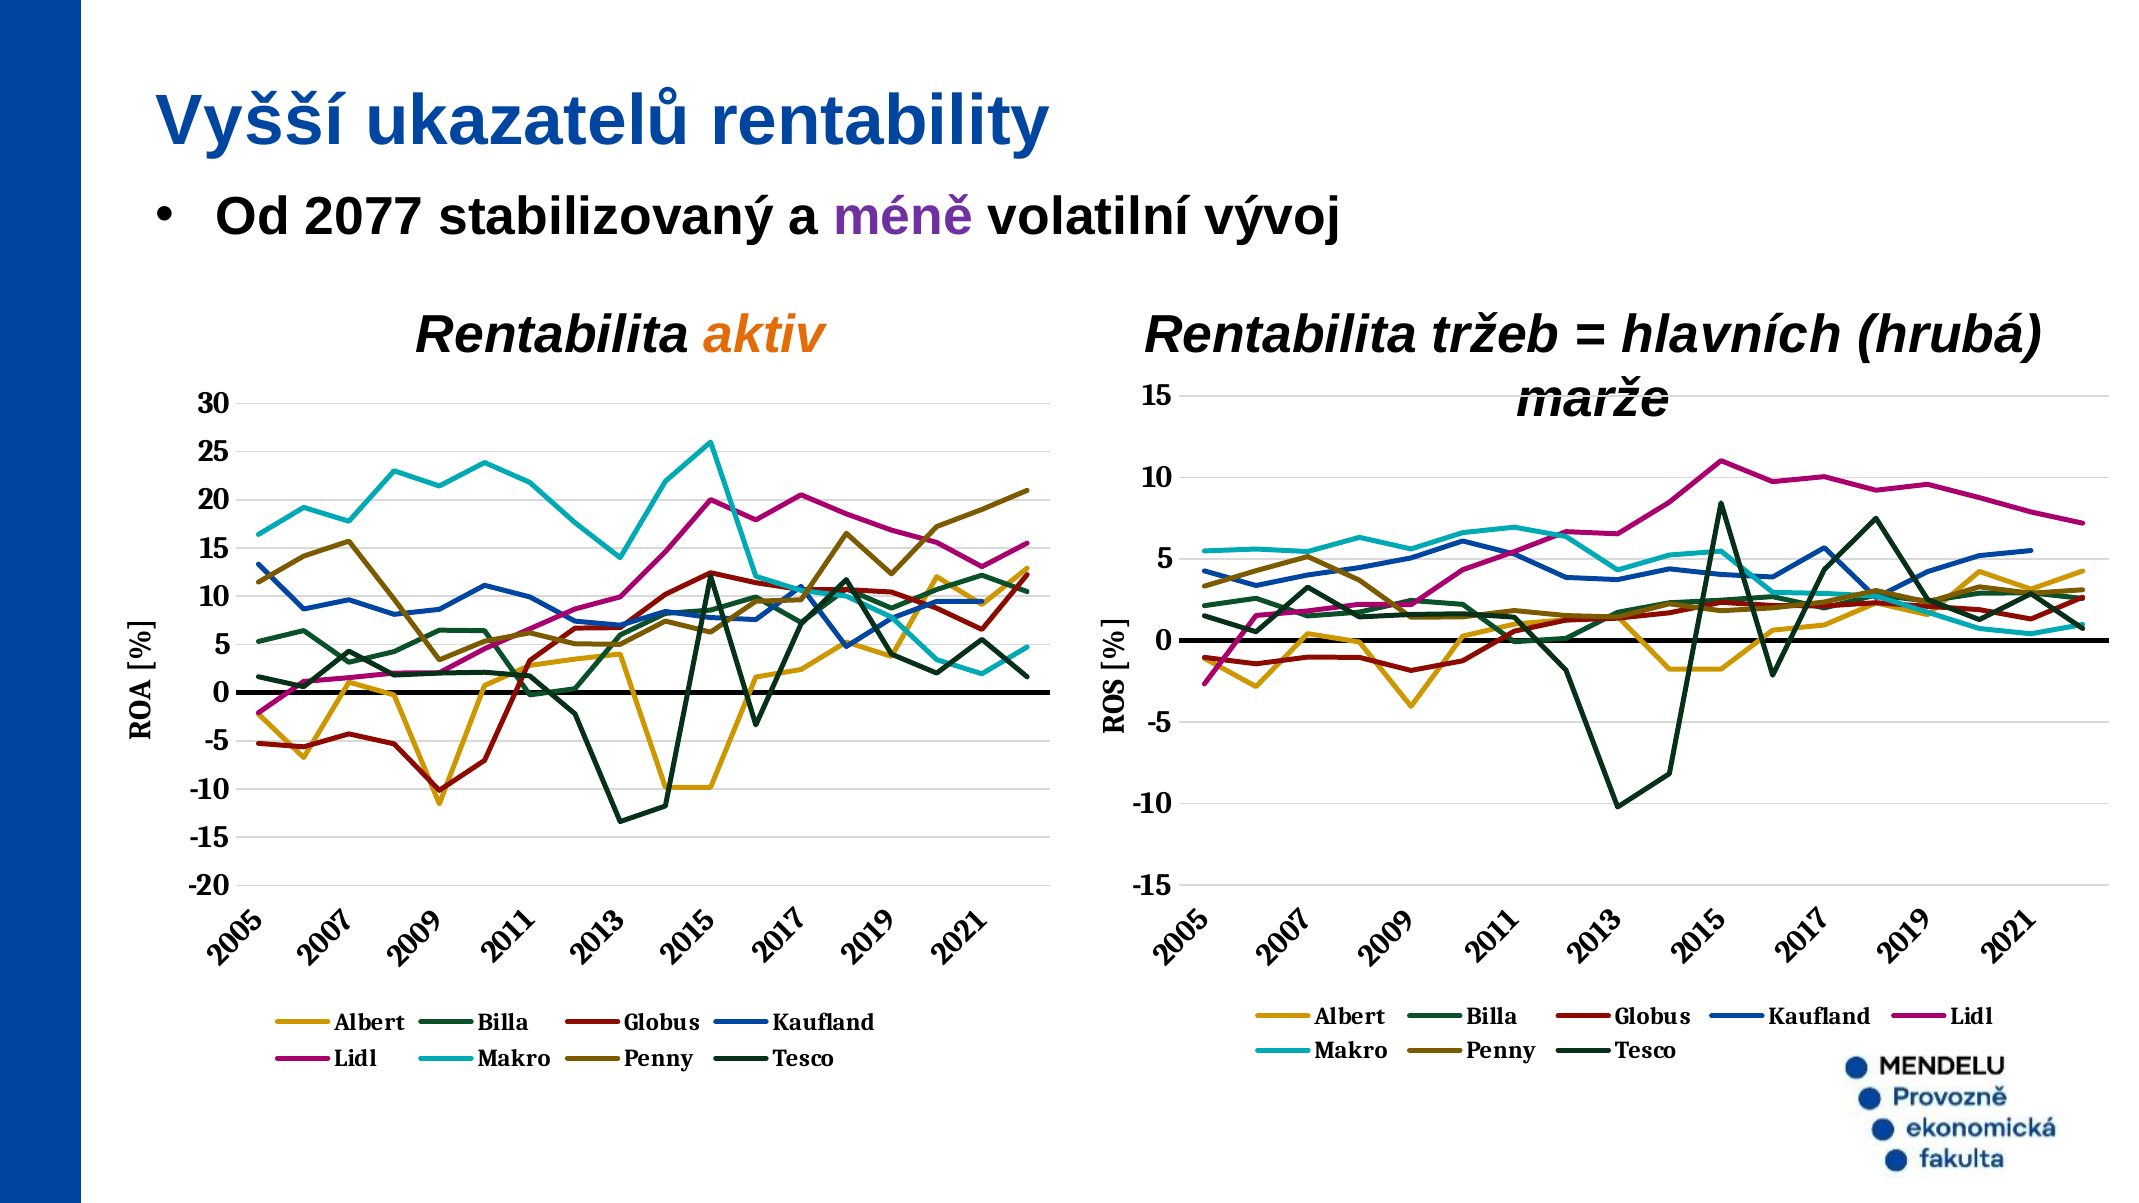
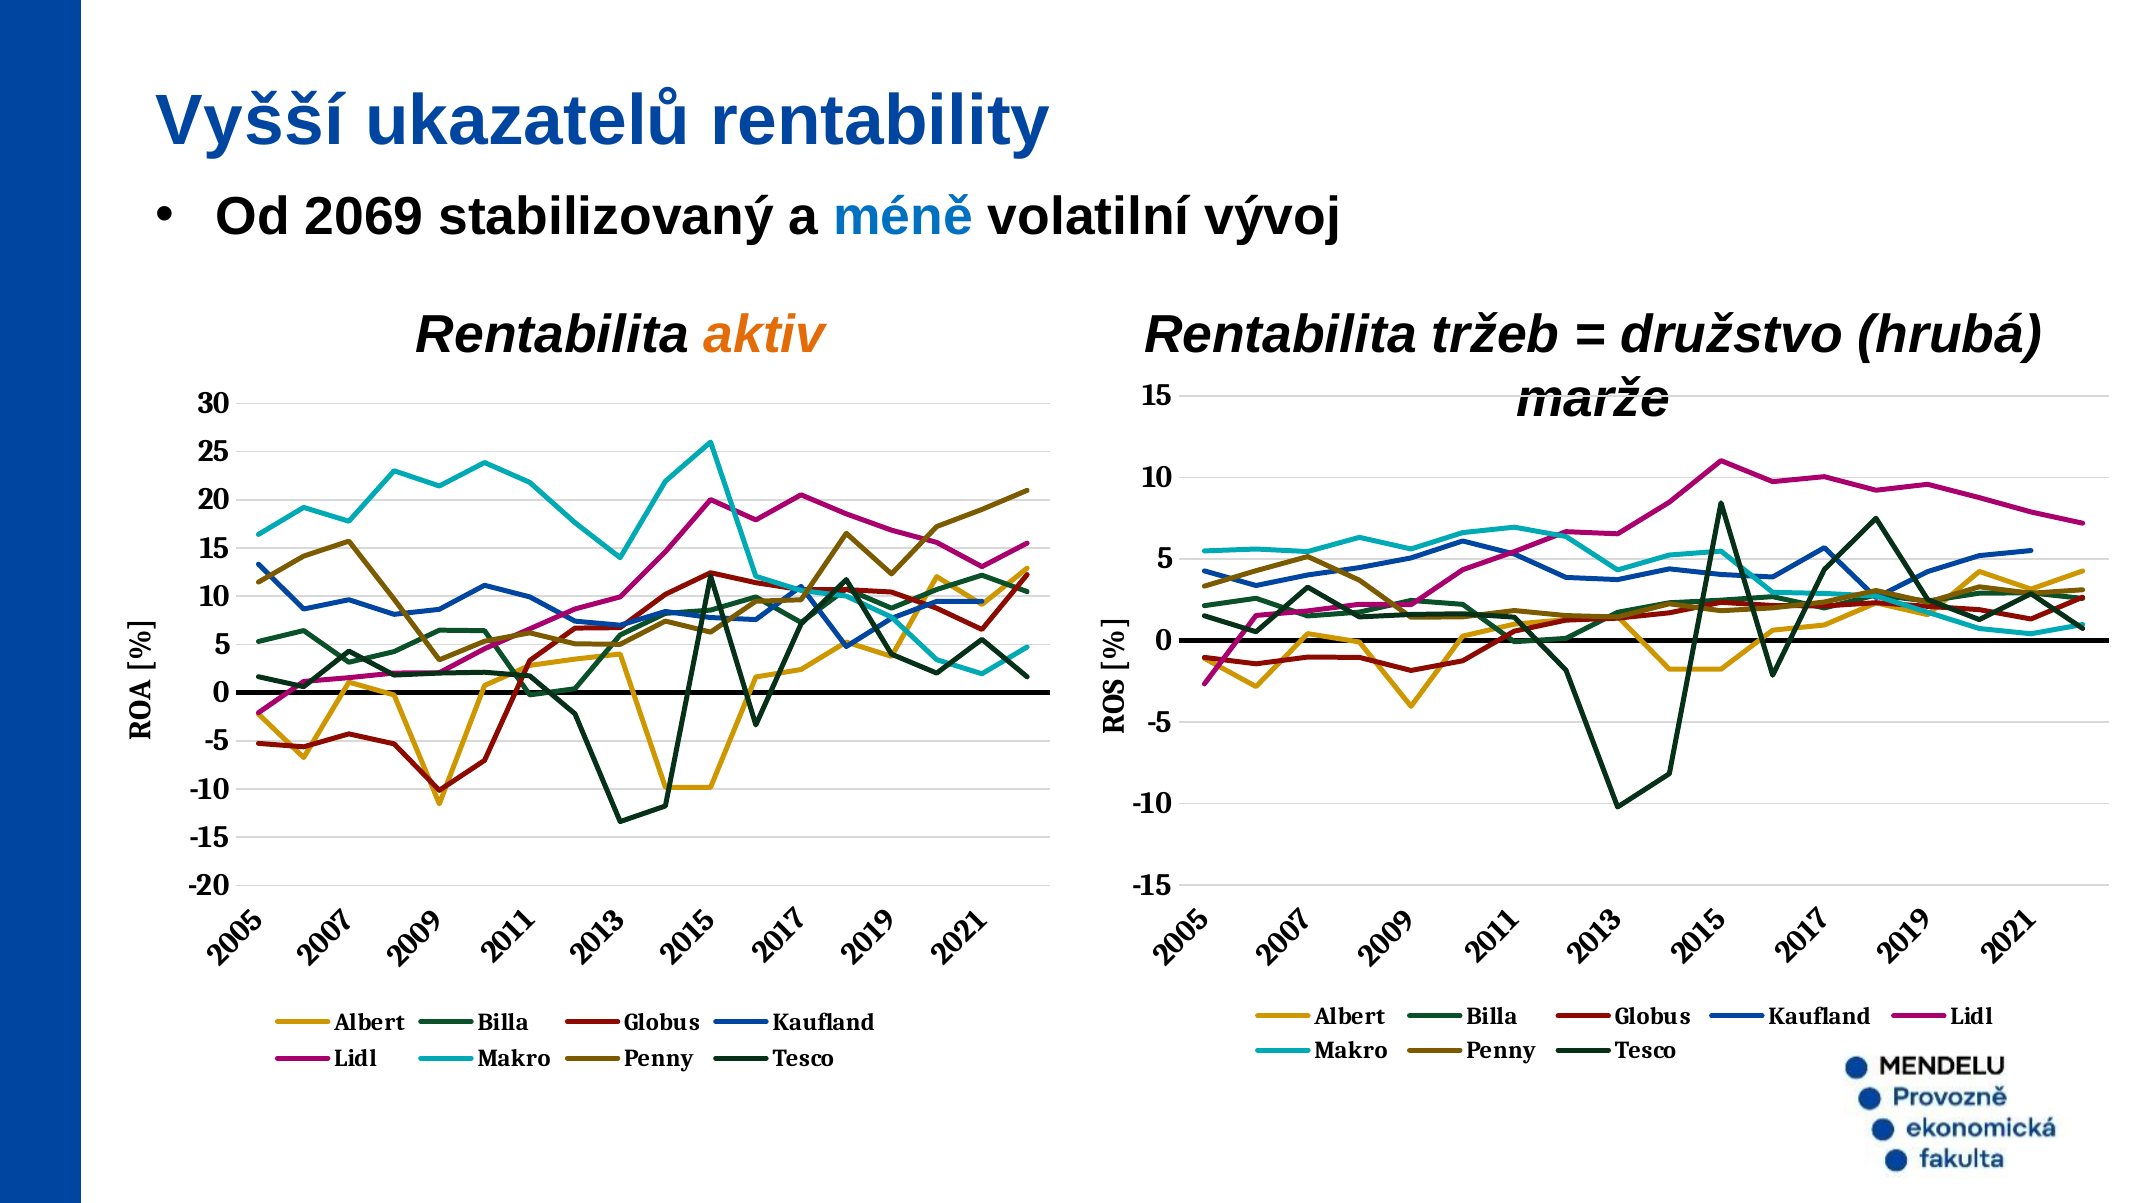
2077: 2077 -> 2069
méně colour: purple -> blue
hlavních: hlavních -> družstvo
